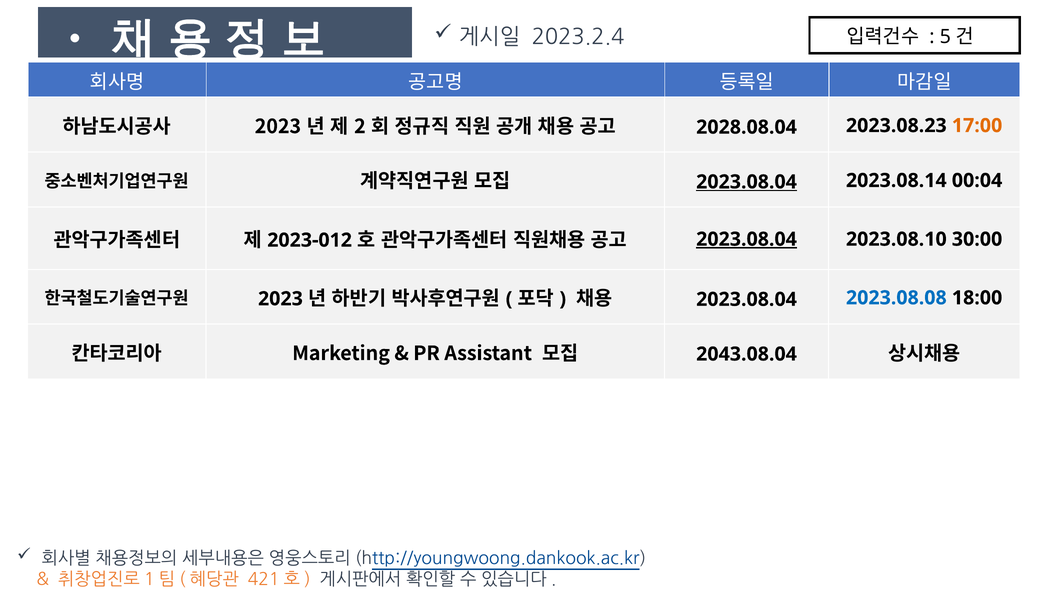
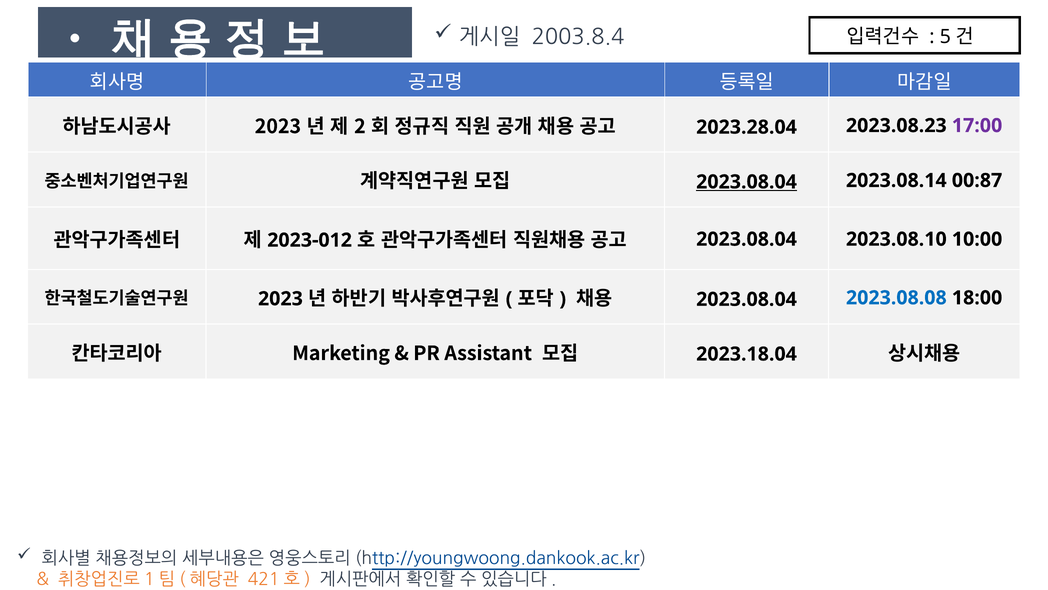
2023.2.4: 2023.2.4 -> 2003.8.4
2028.08.04: 2028.08.04 -> 2023.28.04
17:00 colour: orange -> purple
00:04: 00:04 -> 00:87
2023.08.04 at (747, 239) underline: present -> none
30:00: 30:00 -> 10:00
2043.08.04: 2043.08.04 -> 2023.18.04
